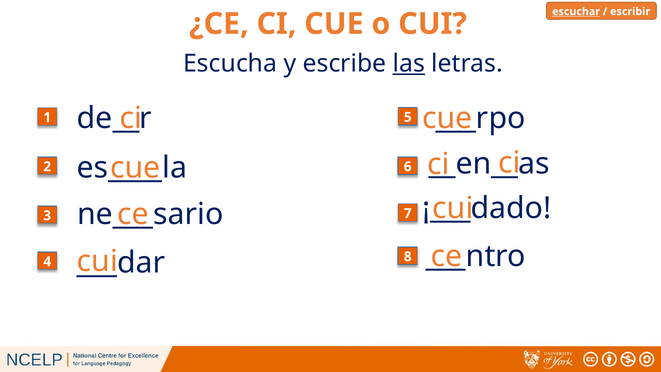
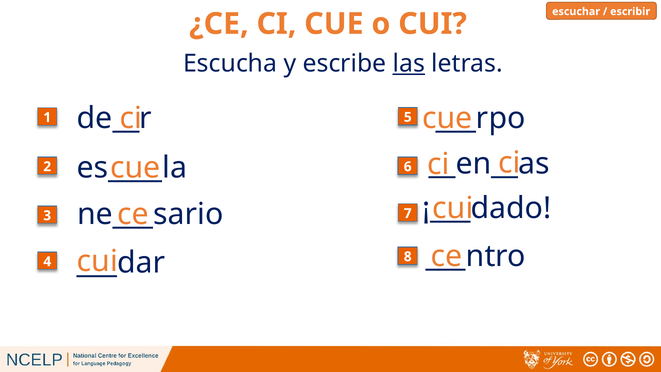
escuchar underline: present -> none
